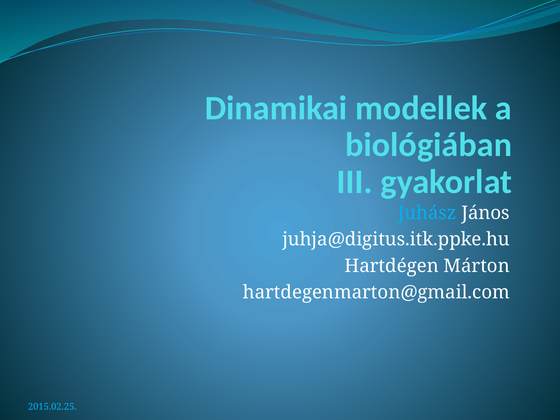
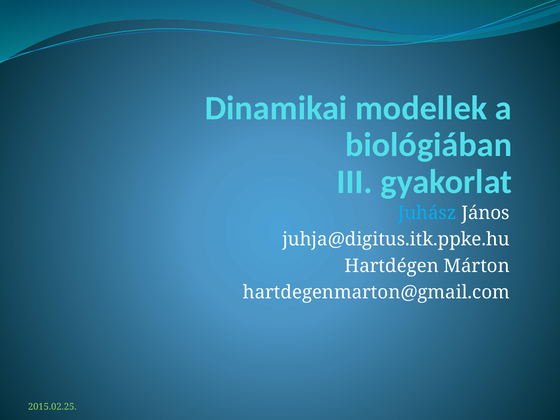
2015.02.25 colour: light blue -> light green
